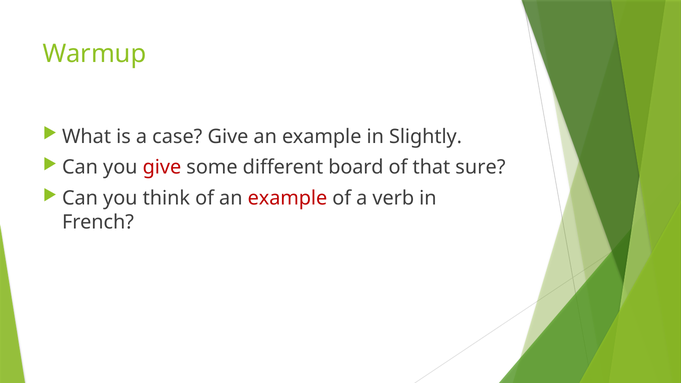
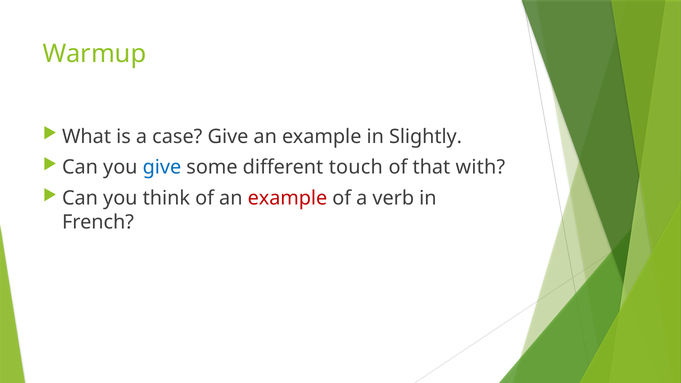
give at (162, 167) colour: red -> blue
board: board -> touch
sure: sure -> with
